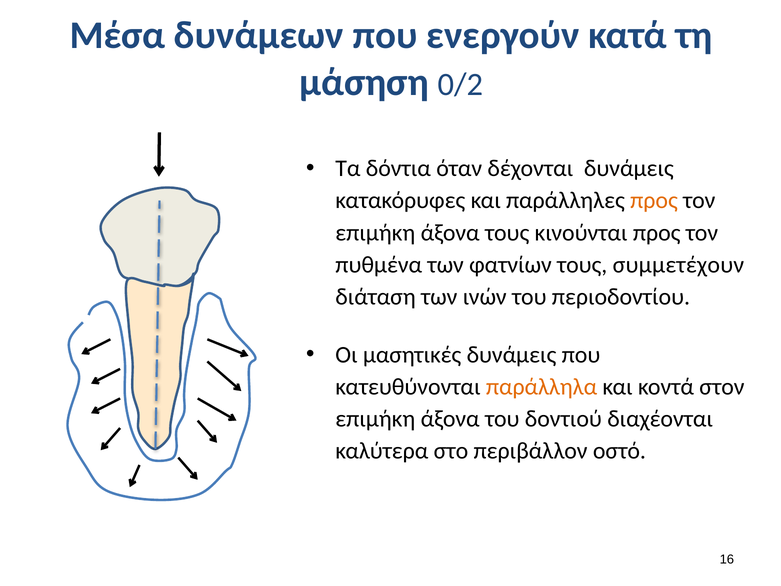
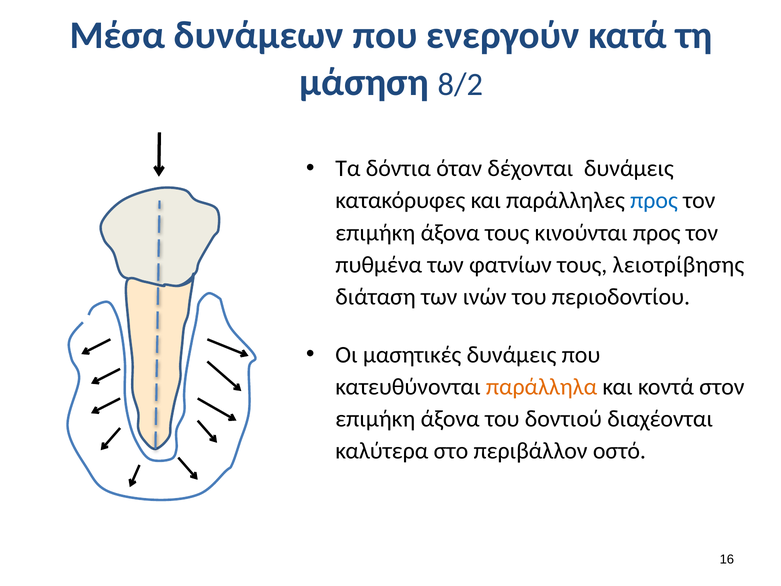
0/2: 0/2 -> 8/2
προς at (654, 201) colour: orange -> blue
συμμετέχουν: συμμετέχουν -> λειοτρίβησης
